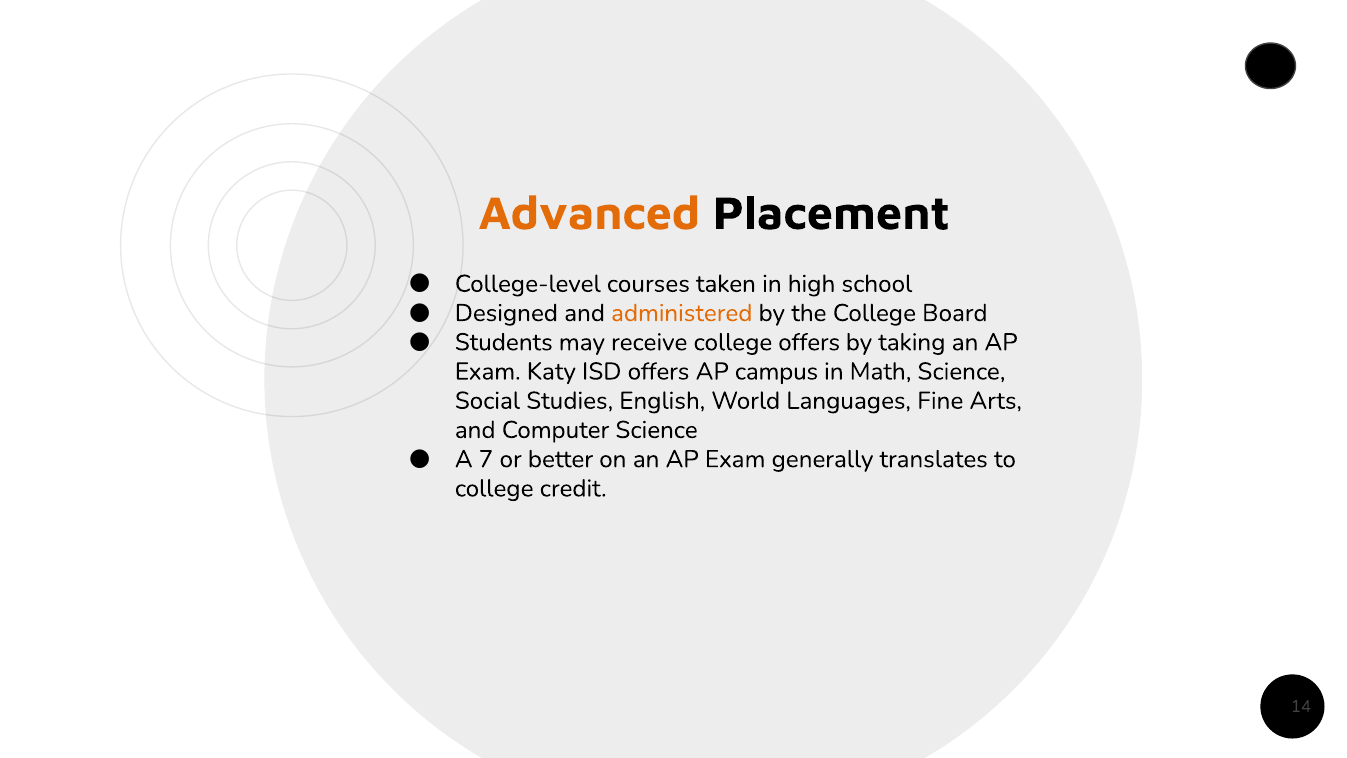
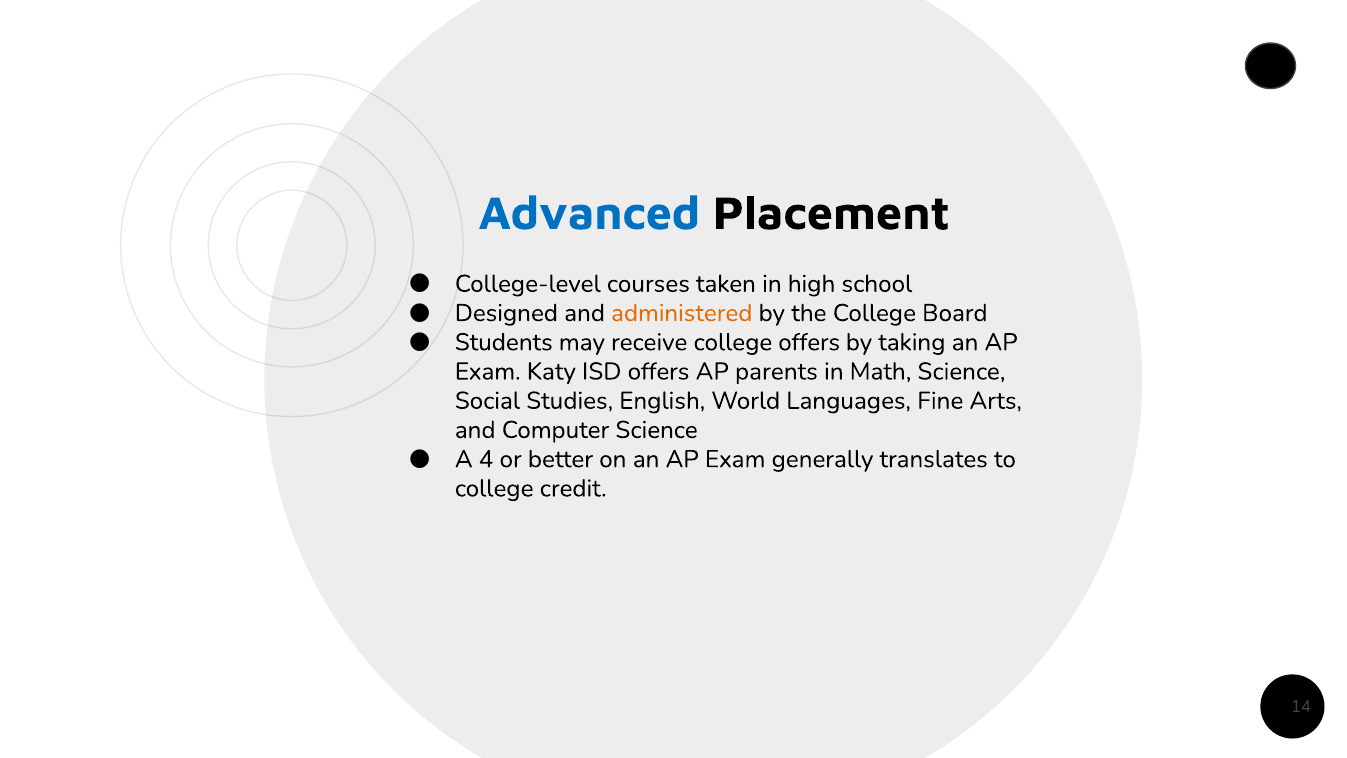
Advanced colour: orange -> blue
campus: campus -> parents
7: 7 -> 4
